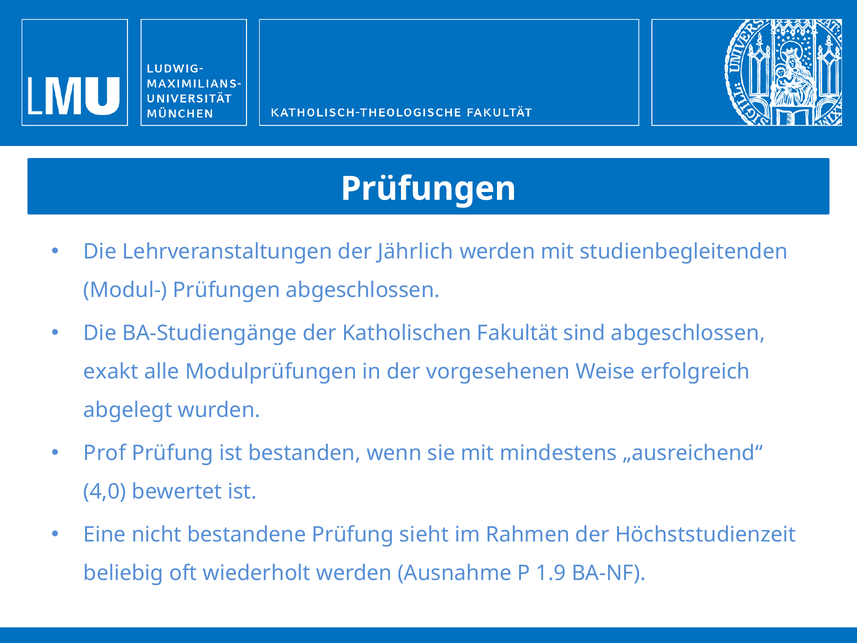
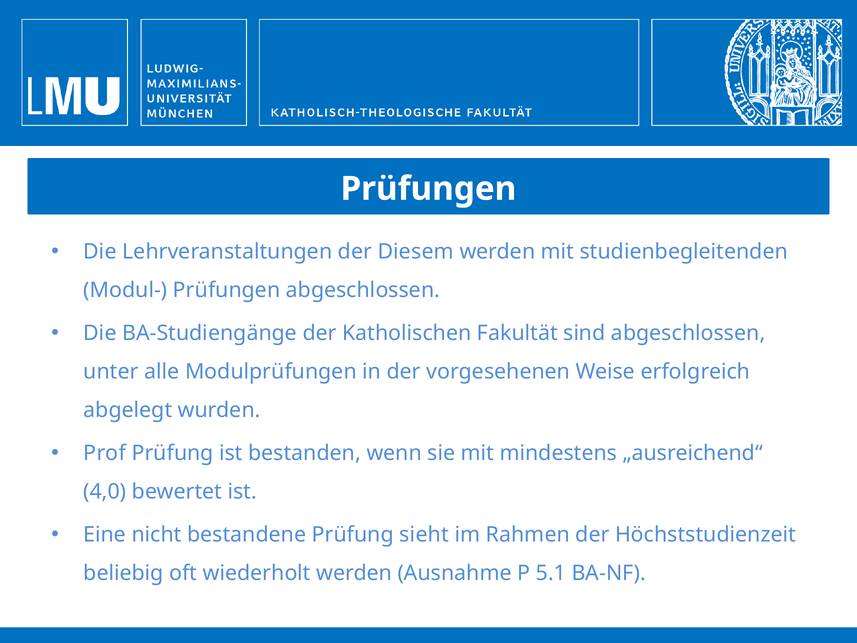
Jährlich: Jährlich -> Diesem
exakt: exakt -> unter
1.9: 1.9 -> 5.1
